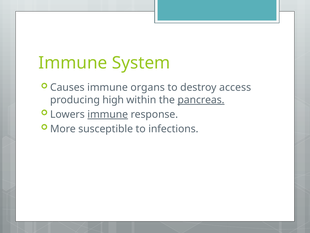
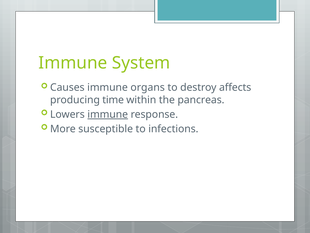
access: access -> affects
high: high -> time
pancreas underline: present -> none
